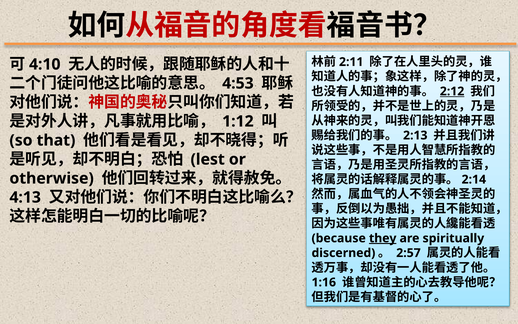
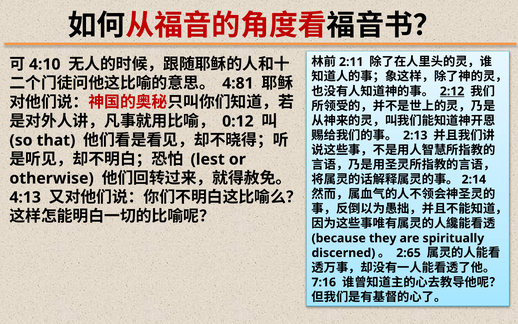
4:53: 4:53 -> 4:81
1:12: 1:12 -> 0:12
they underline: present -> none
2:57: 2:57 -> 2:65
1:16: 1:16 -> 7:16
